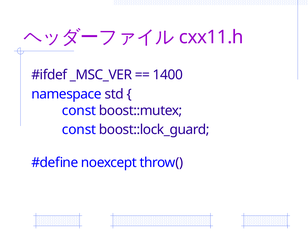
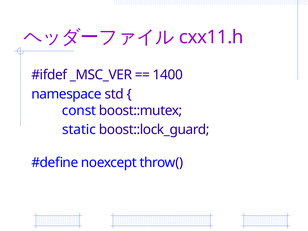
const at (79, 130): const -> static
